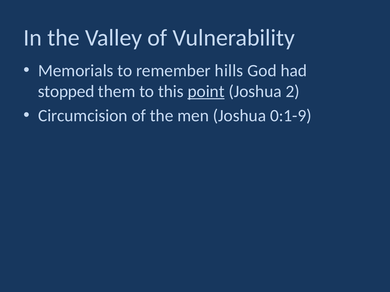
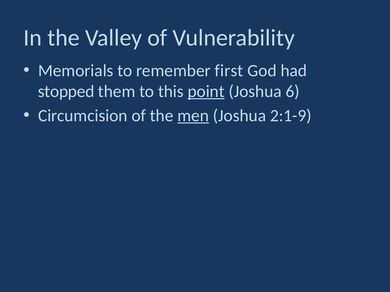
hills: hills -> first
2: 2 -> 6
men underline: none -> present
0:1-9: 0:1-9 -> 2:1-9
